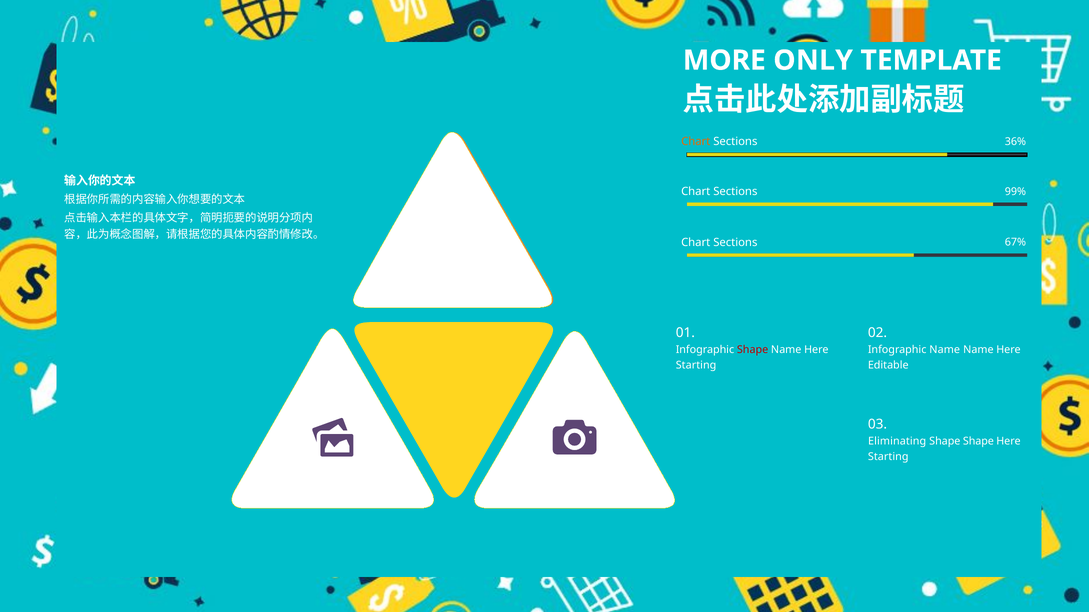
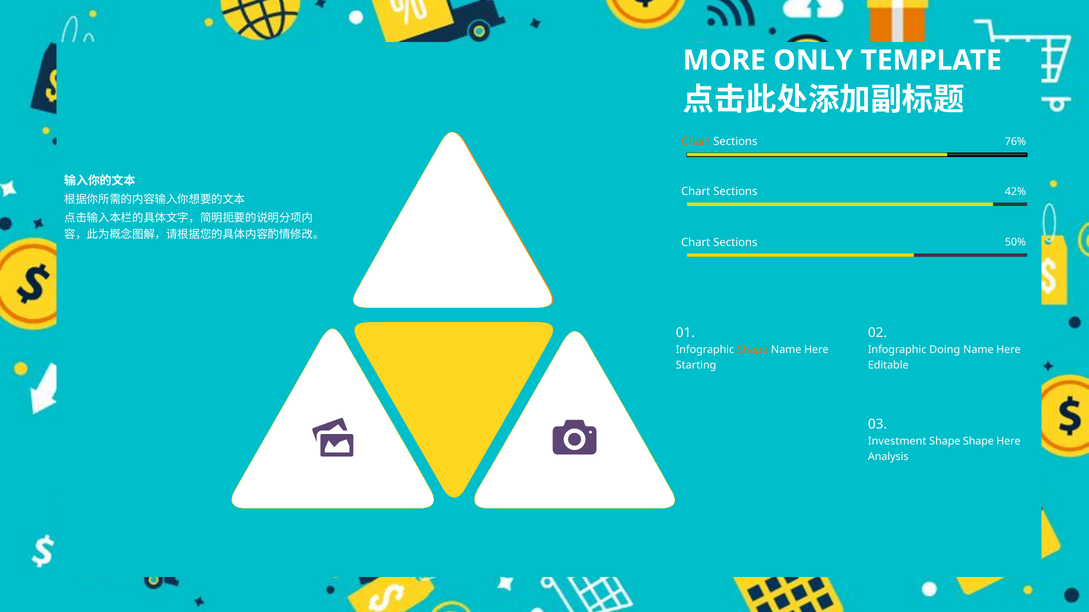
36%: 36% -> 76%
99%: 99% -> 42%
67%: 67% -> 50%
Shape at (753, 350) colour: red -> orange
Infographic Name: Name -> Doing
Eliminating: Eliminating -> Investment
Starting at (888, 457): Starting -> Analysis
